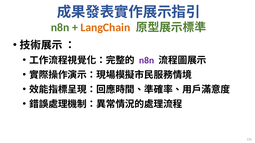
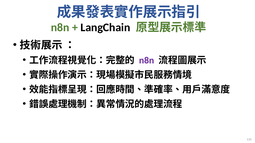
LangChain colour: orange -> black
